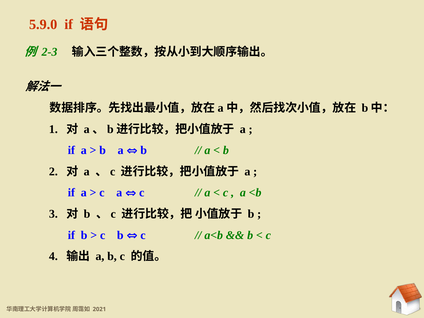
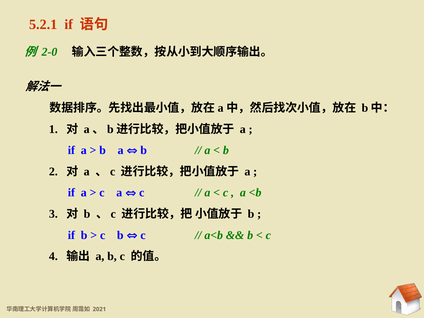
5.9.0: 5.9.0 -> 5.2.1
2-3: 2-3 -> 2-0
